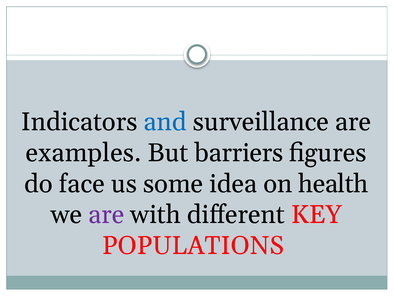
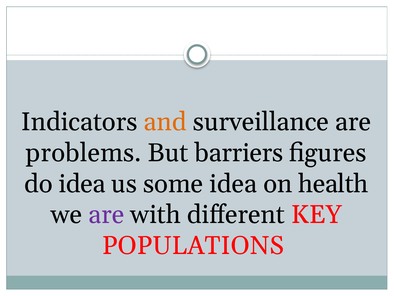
and colour: blue -> orange
examples: examples -> problems
do face: face -> idea
